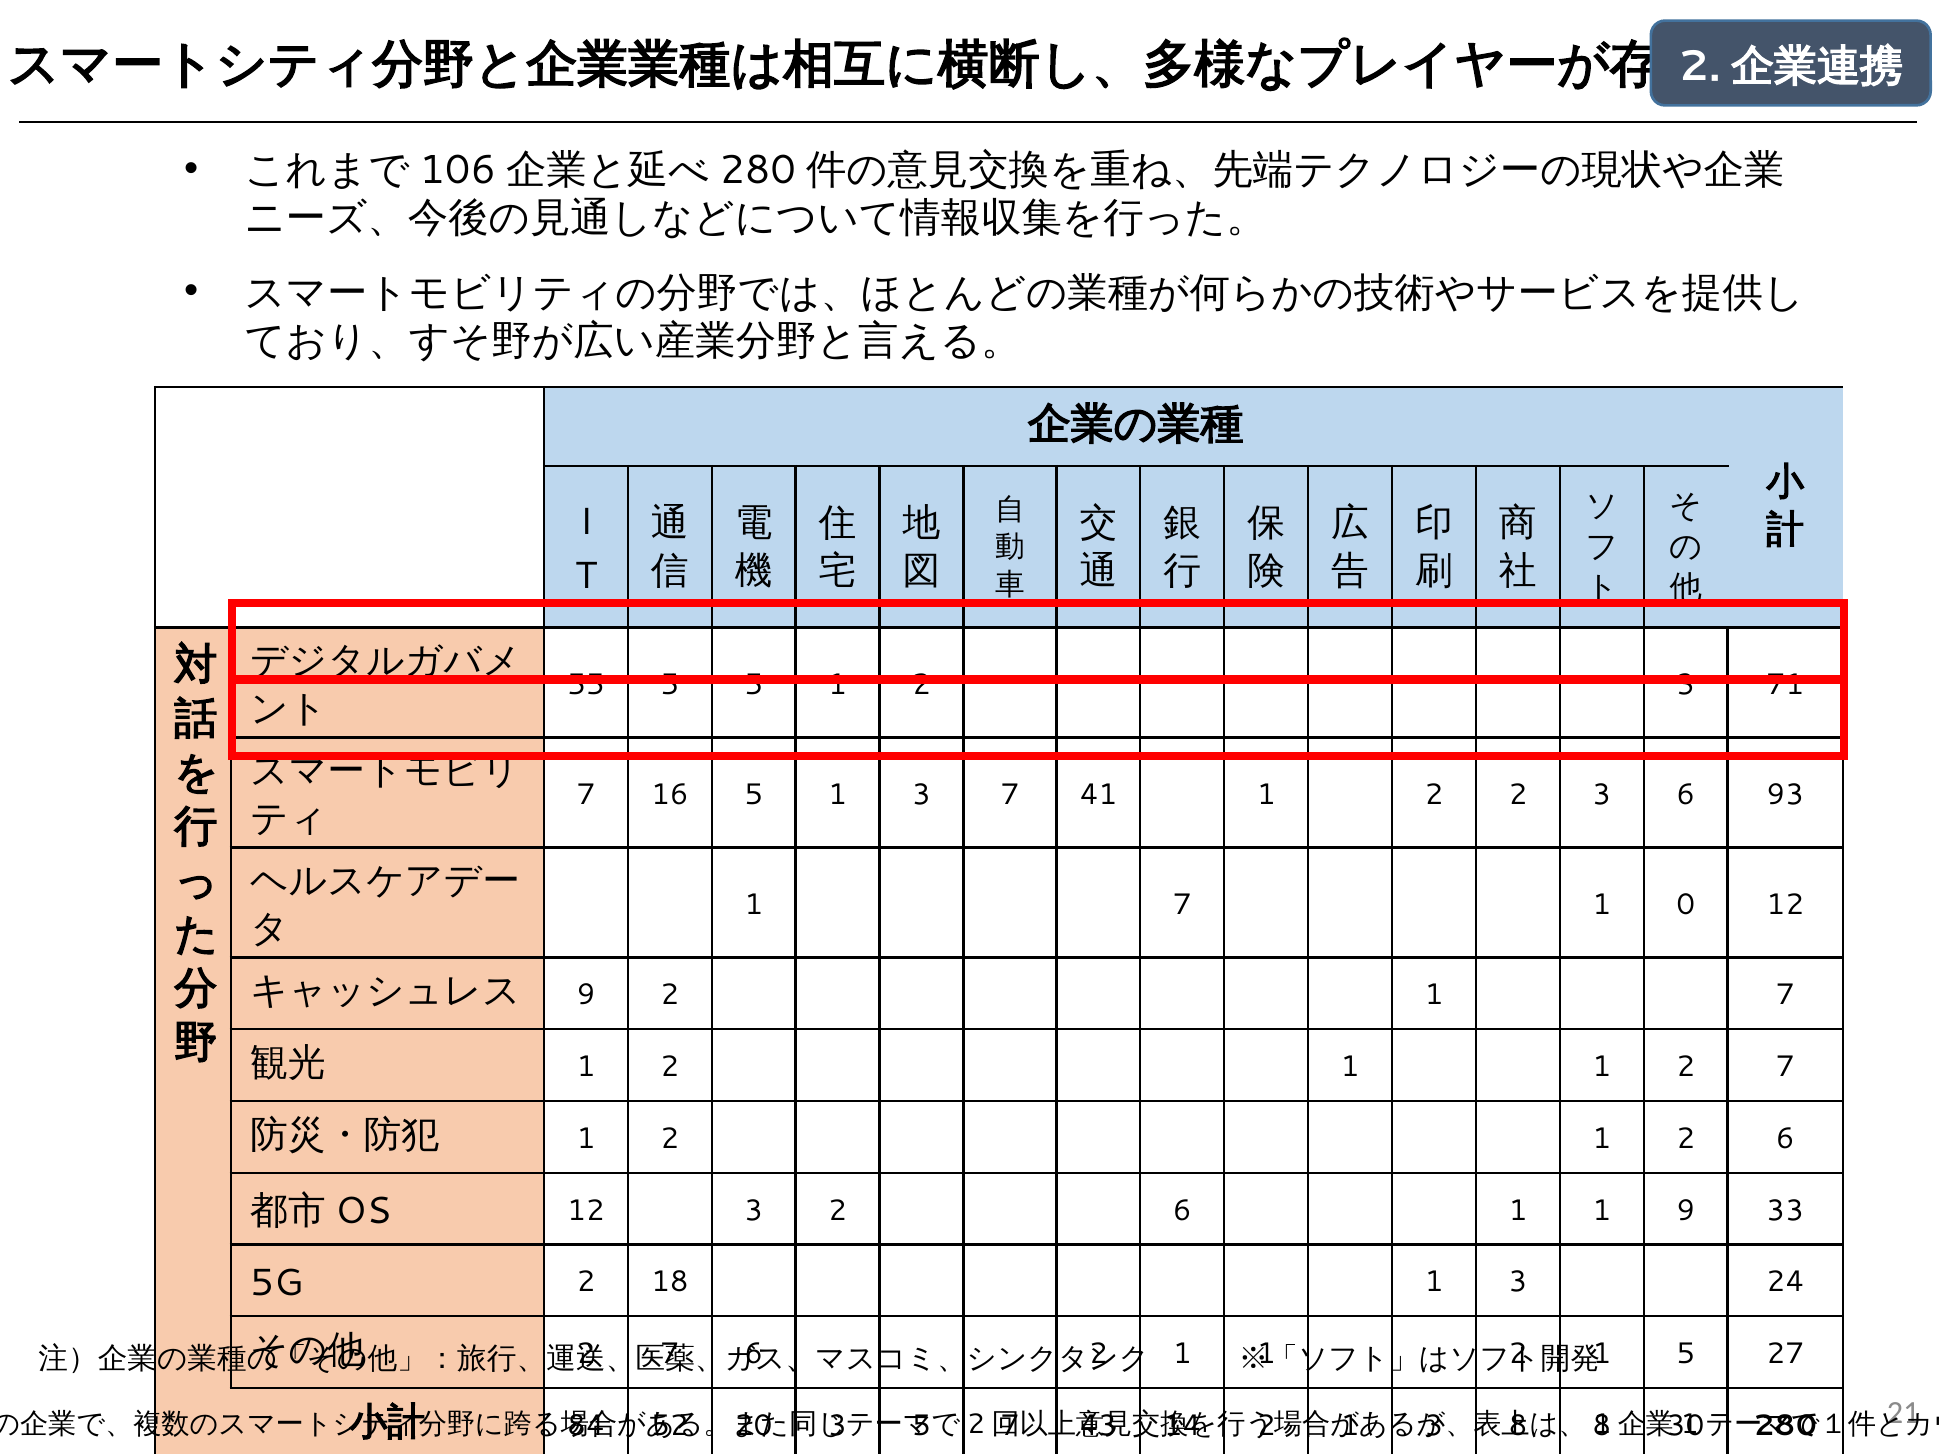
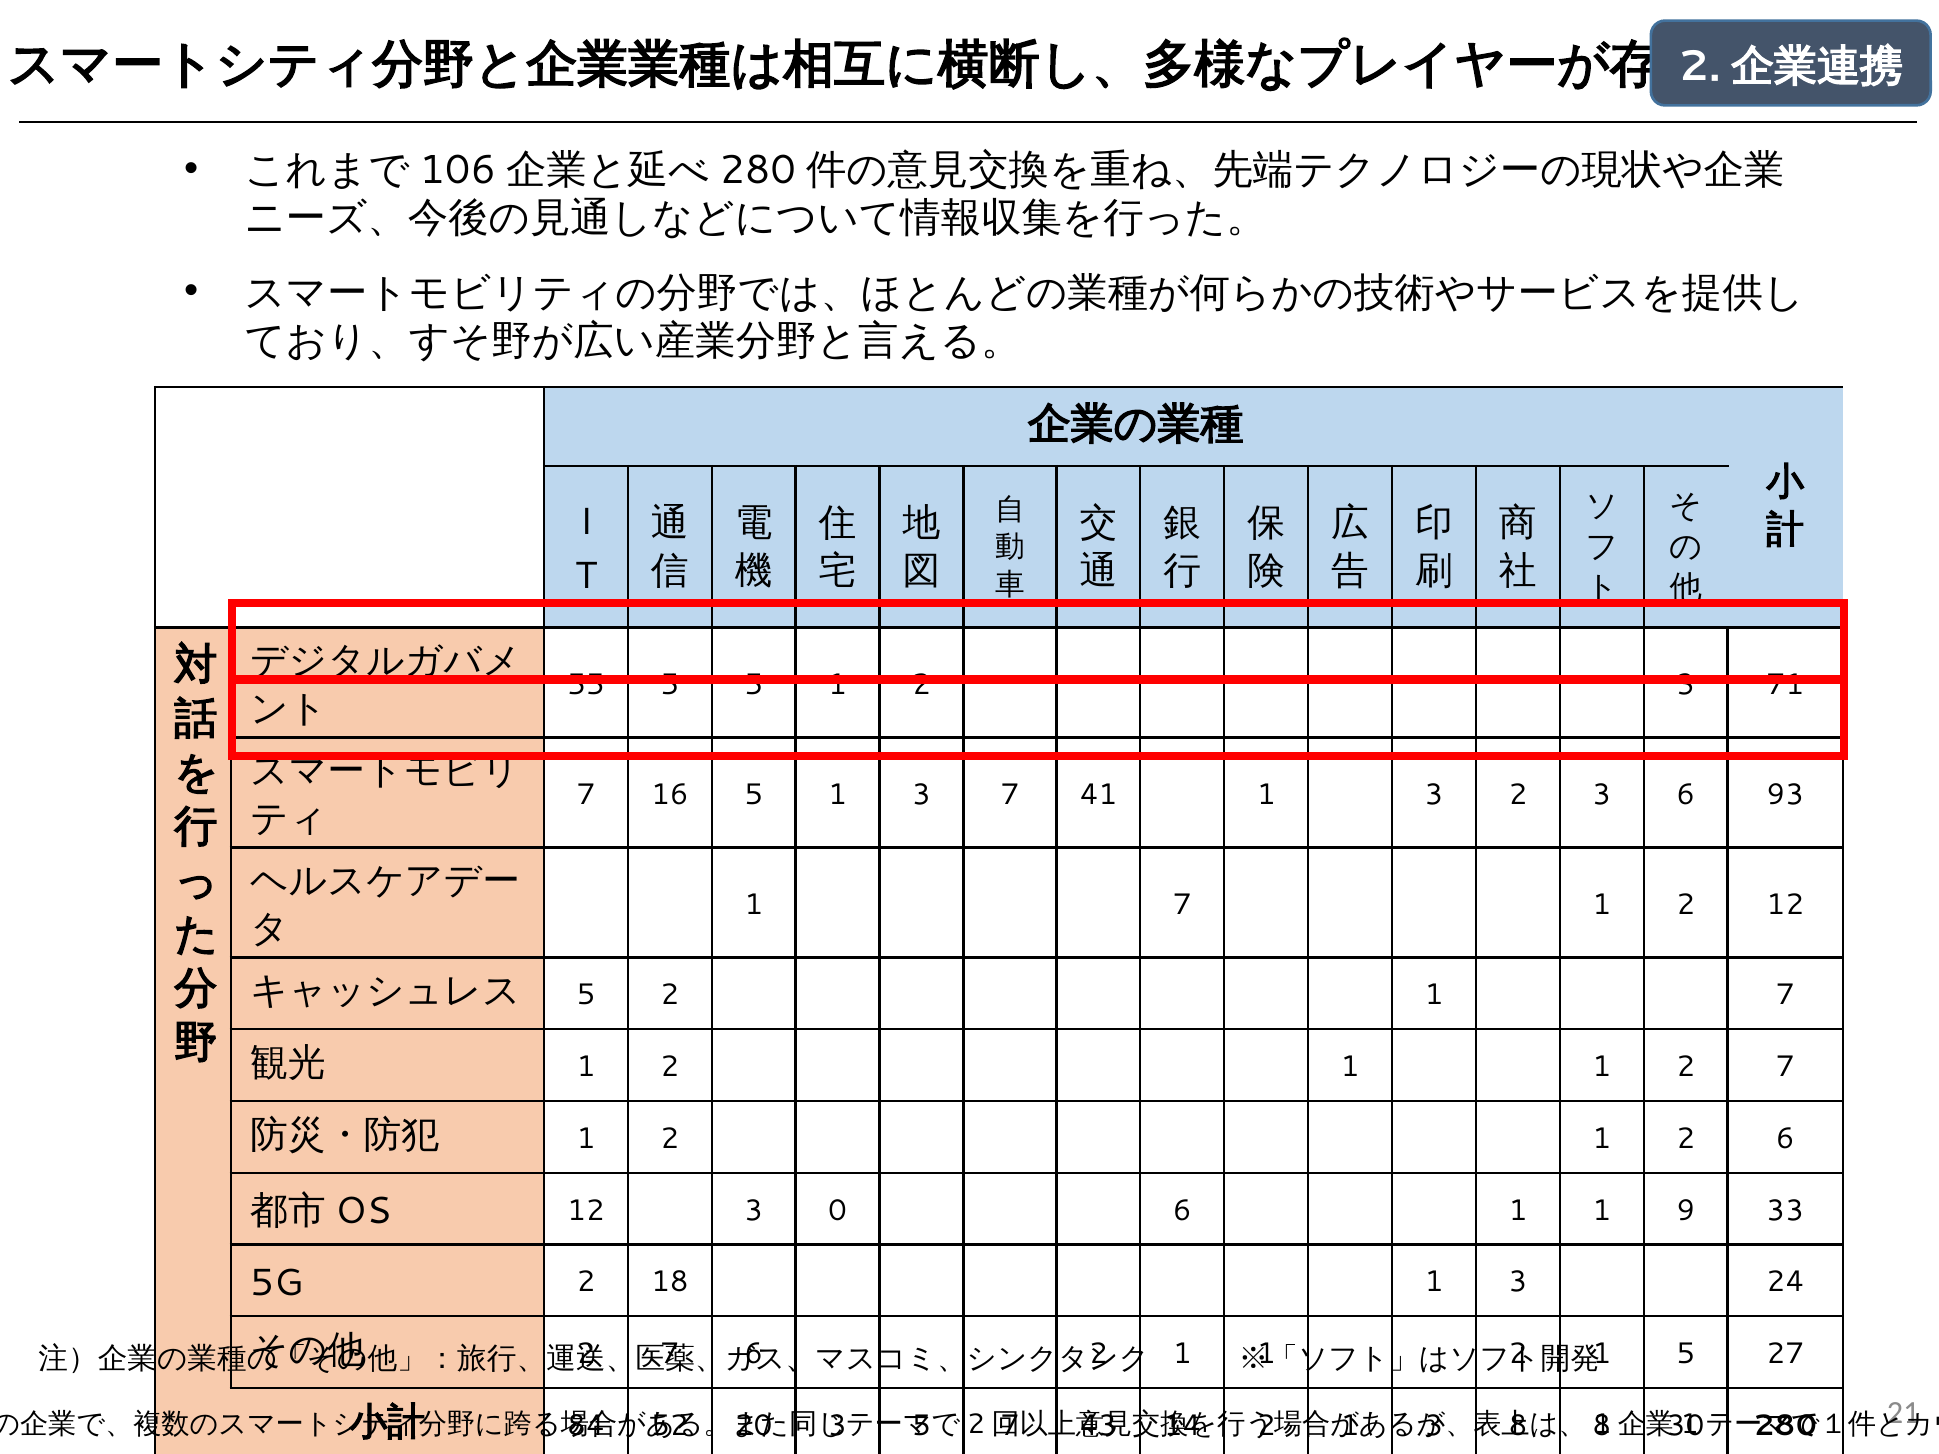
41 1 2: 2 -> 3
7 1 0: 0 -> 2
9 at (586, 995): 9 -> 5
3 2: 2 -> 0
